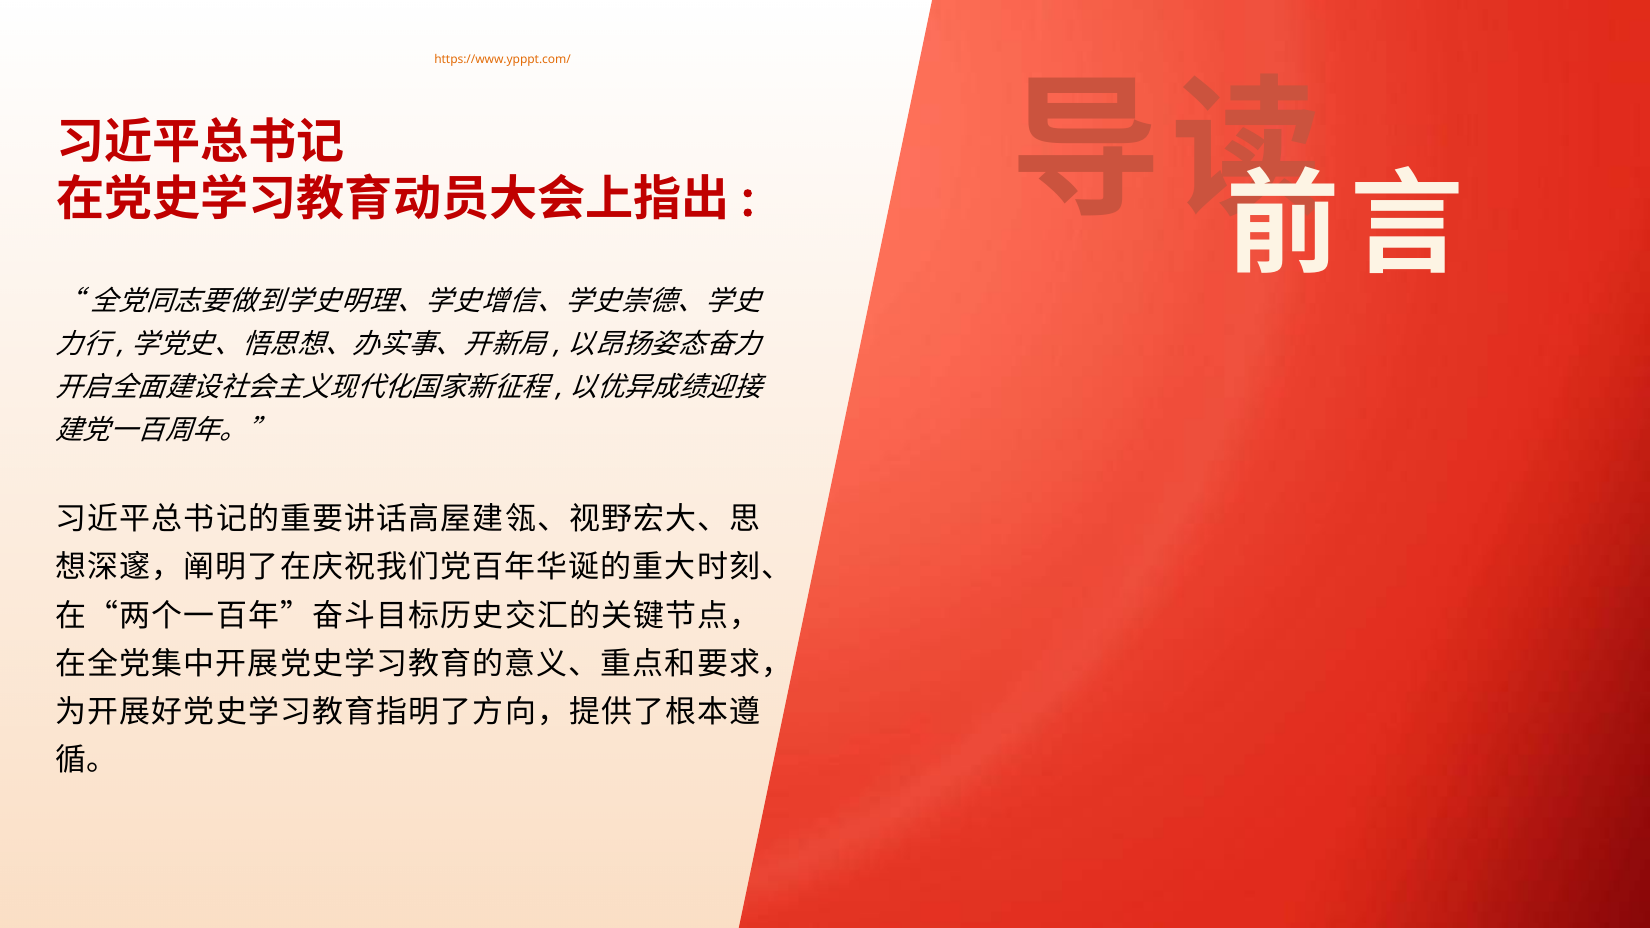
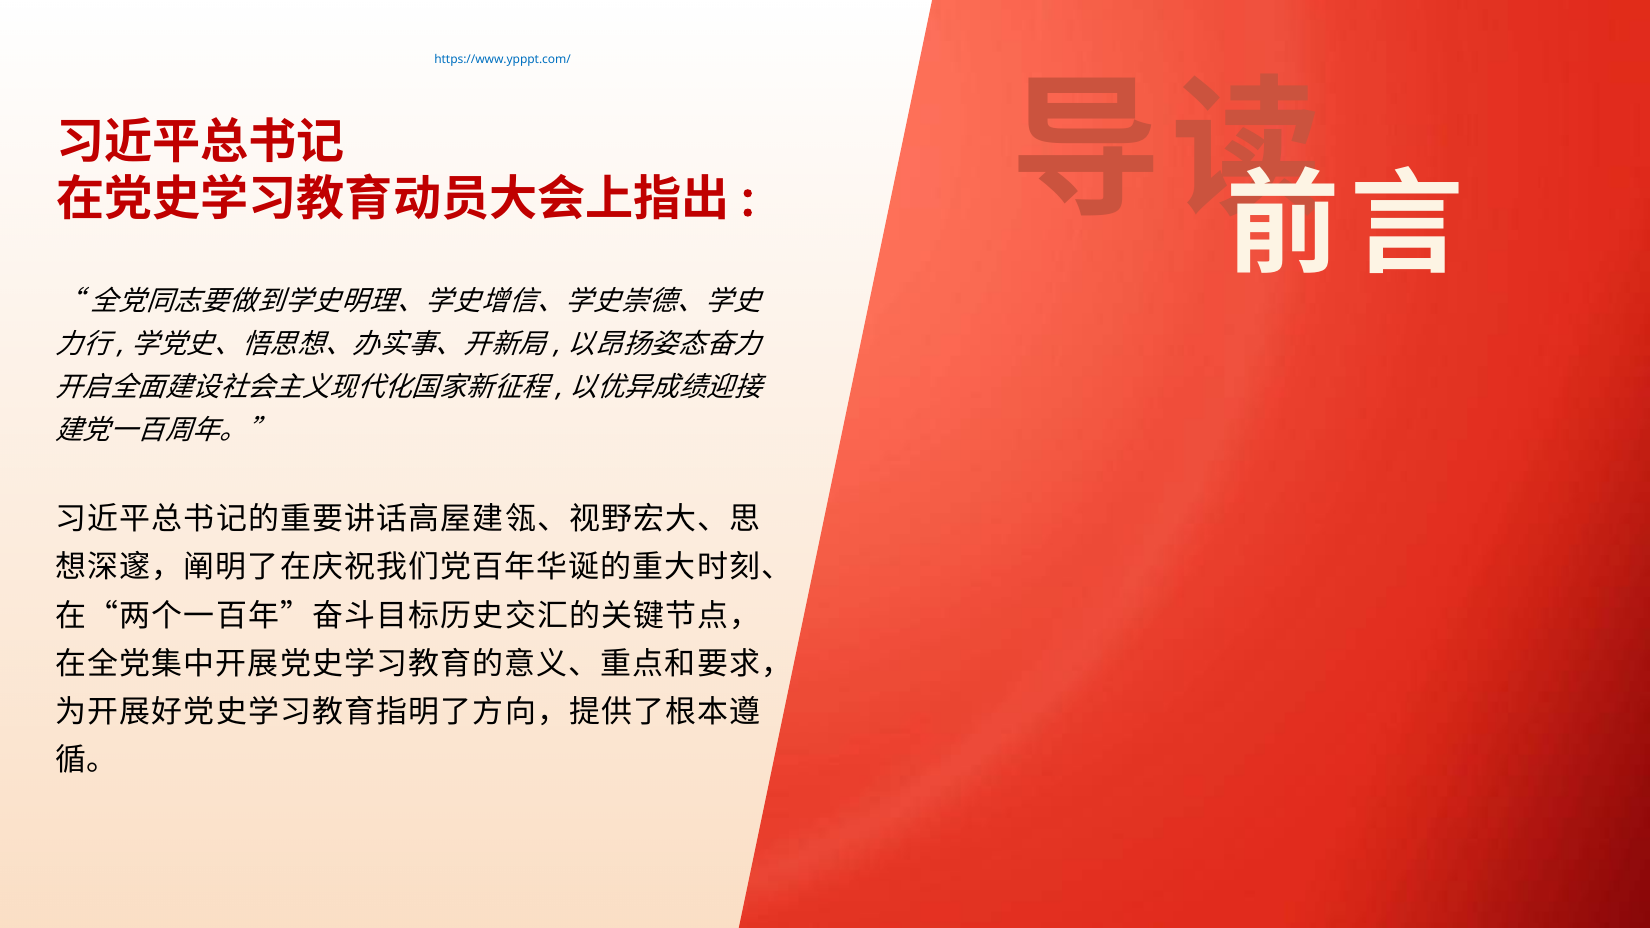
https://www.ypppt.com/ colour: orange -> blue
